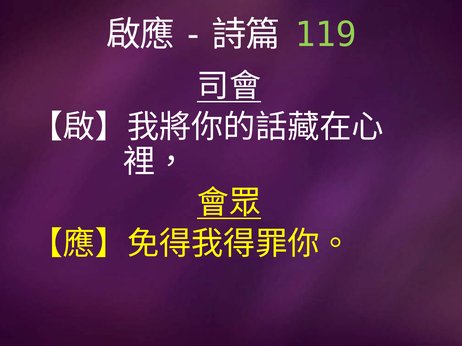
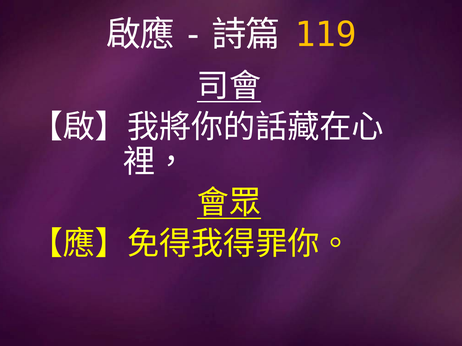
119 colour: light green -> yellow
